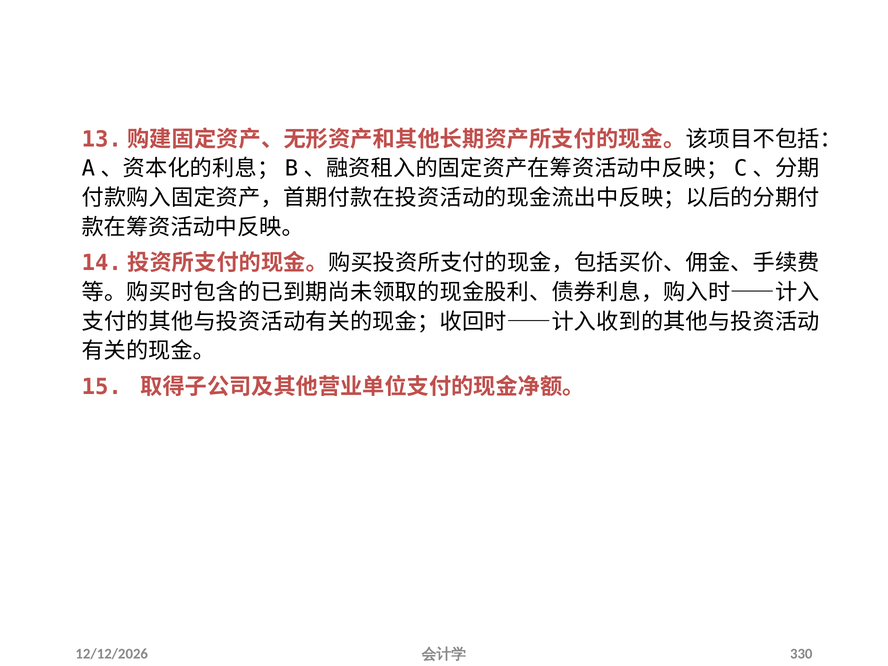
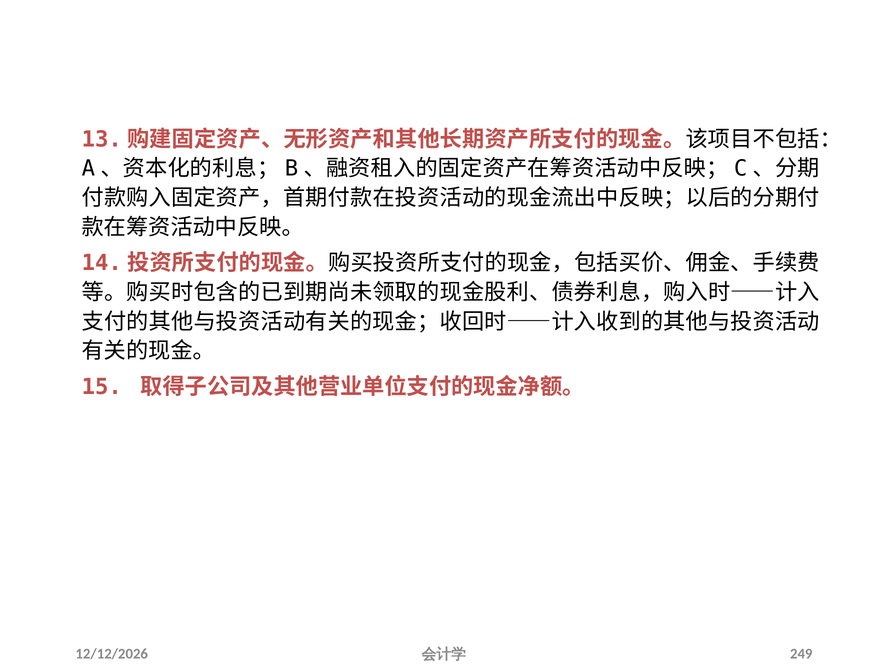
330: 330 -> 249
